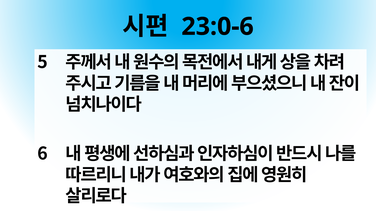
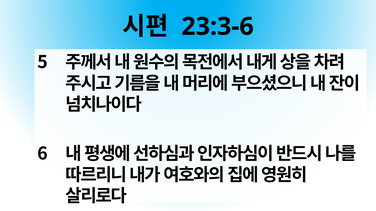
23:0-6: 23:0-6 -> 23:3-6
